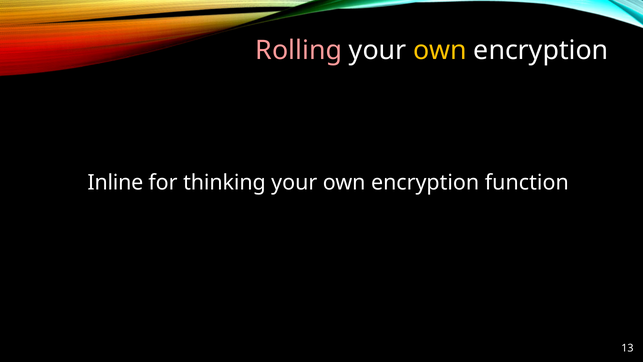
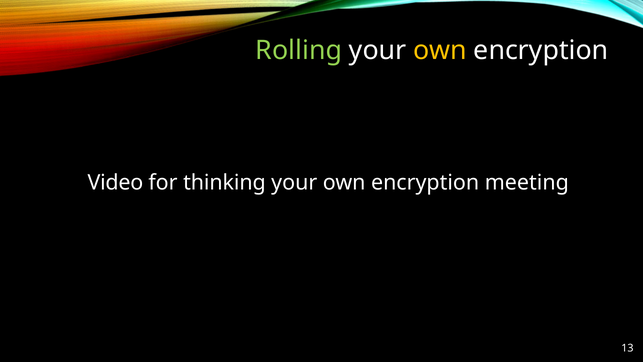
Rolling colour: pink -> light green
Inline: Inline -> Video
function: function -> meeting
